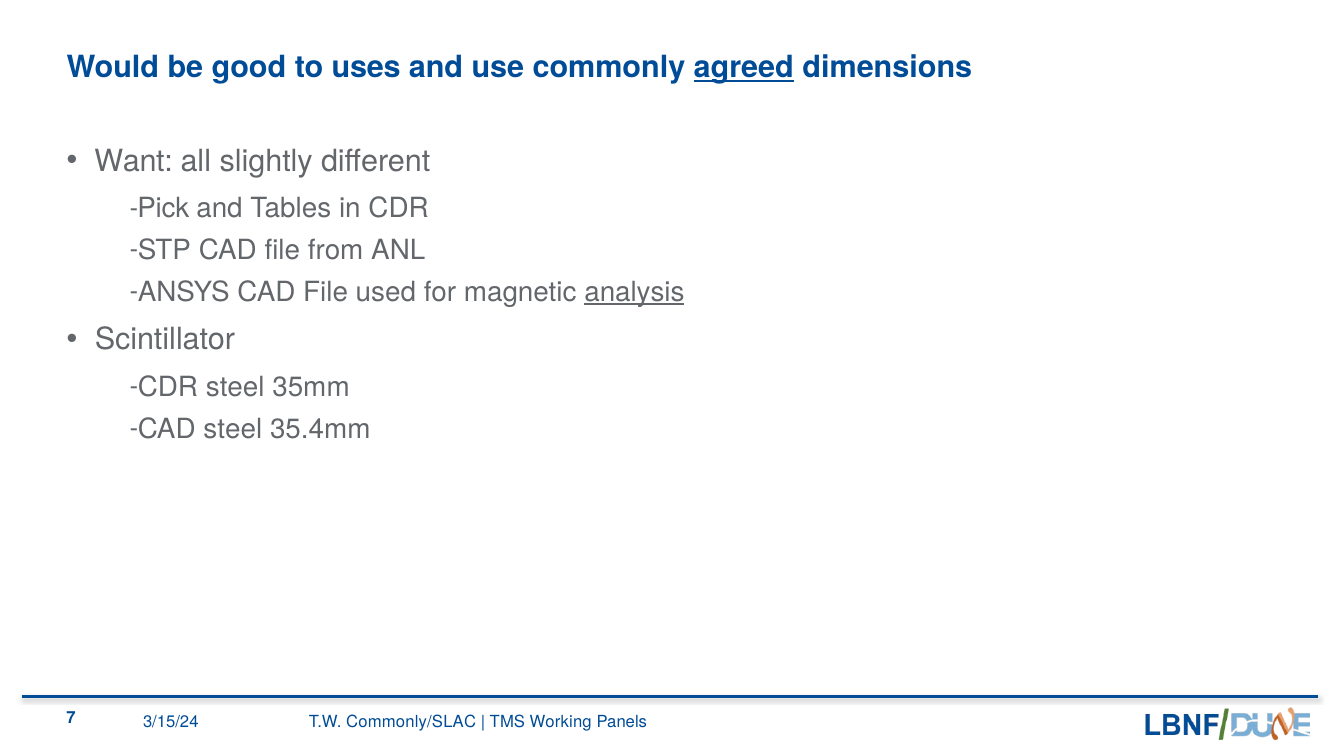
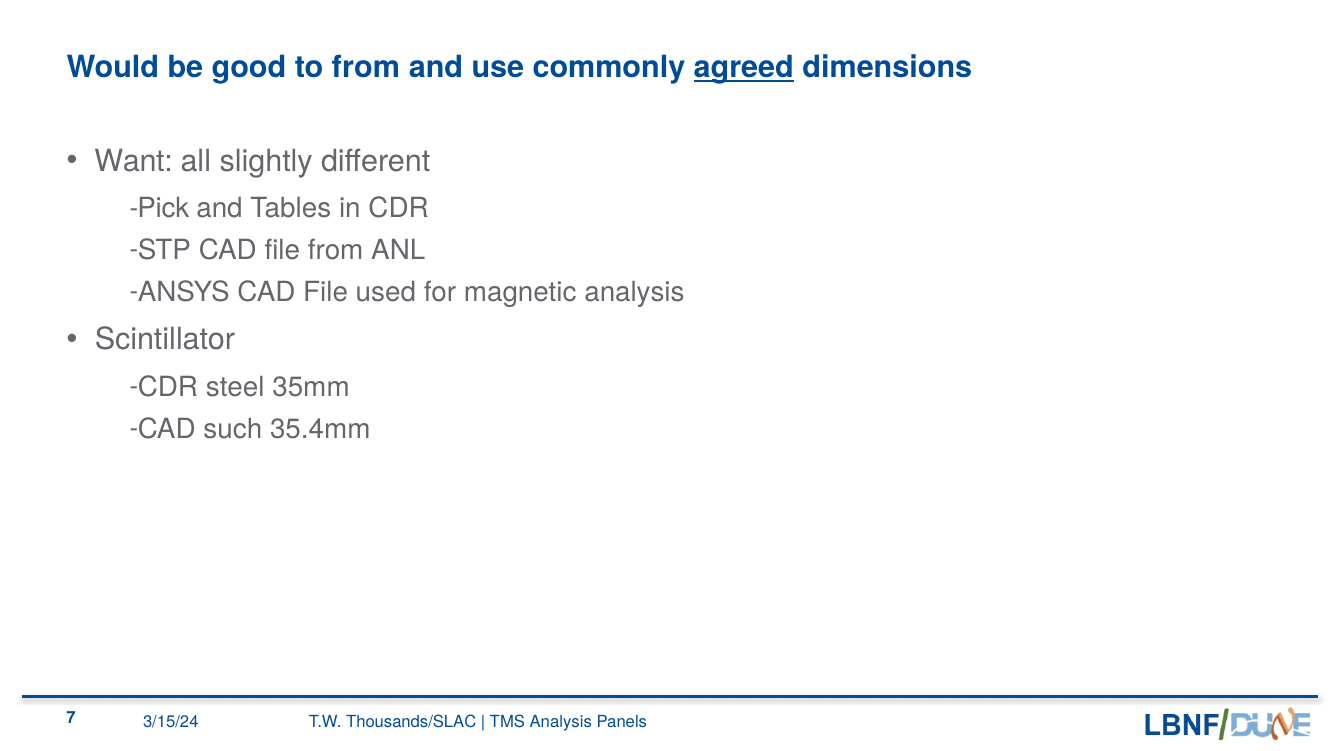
to uses: uses -> from
analysis at (634, 292) underline: present -> none
CAD steel: steel -> such
Commonly/SLAC: Commonly/SLAC -> Thousands/SLAC
TMS Working: Working -> Analysis
